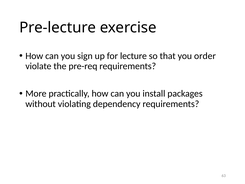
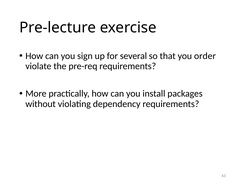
lecture: lecture -> several
